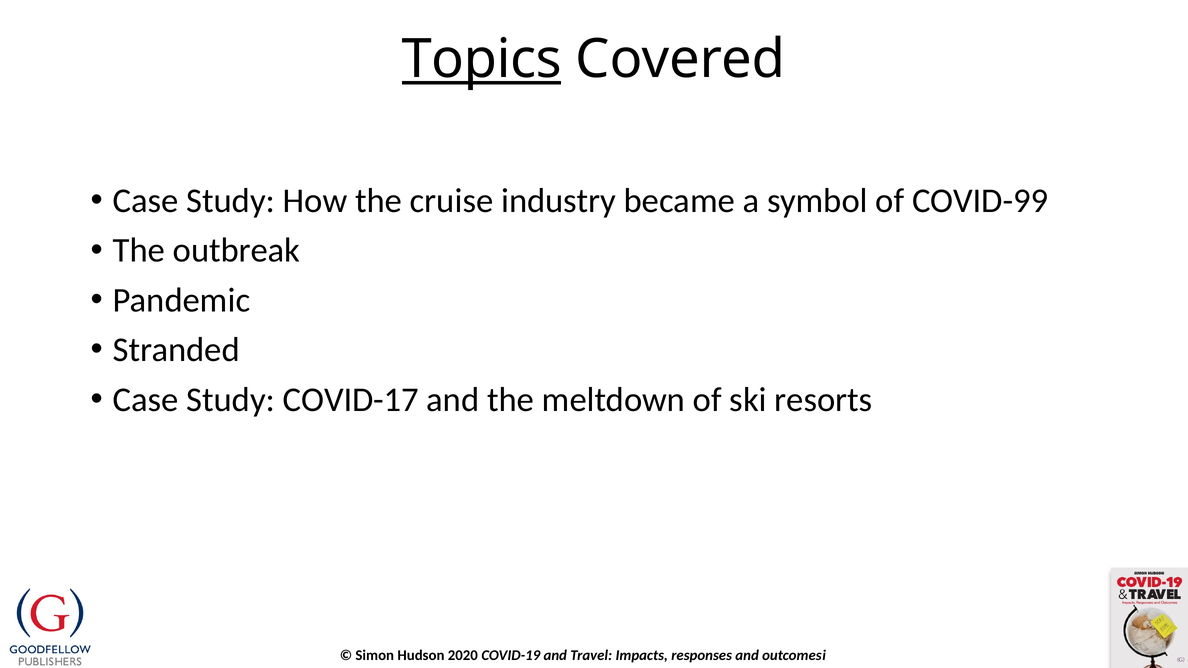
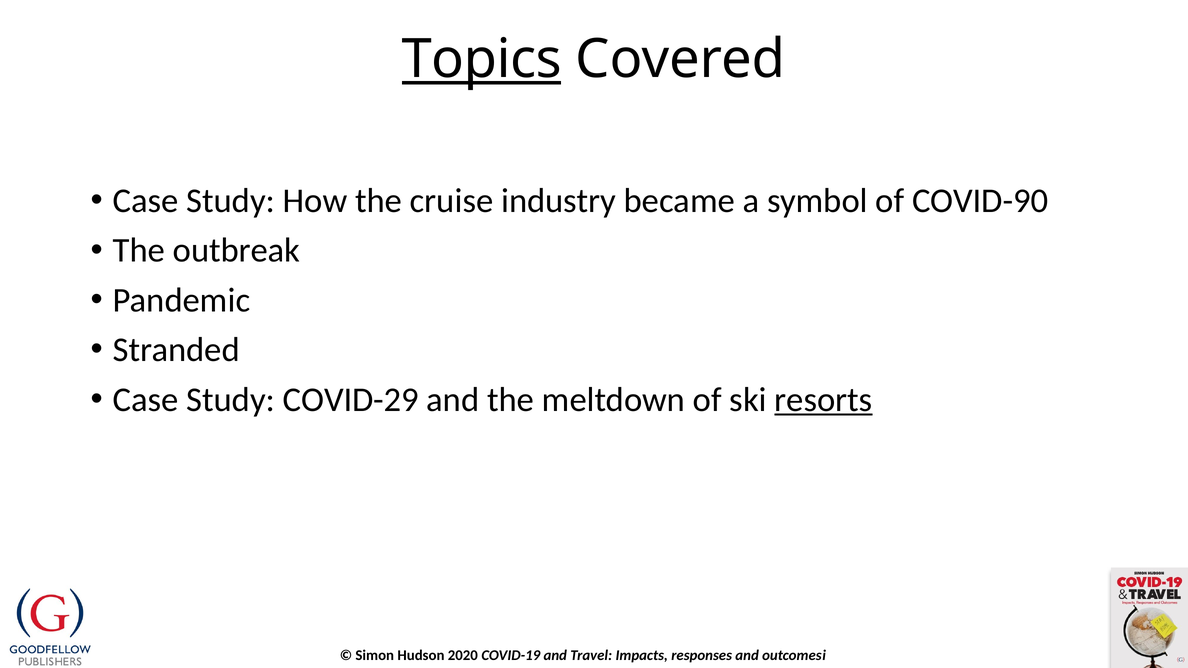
COVID-99: COVID-99 -> COVID-90
COVID-17: COVID-17 -> COVID-29
resorts underline: none -> present
